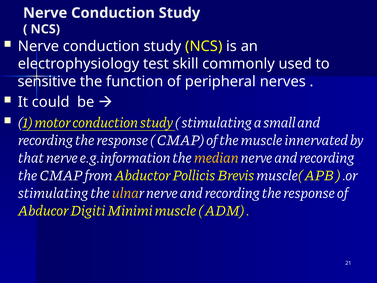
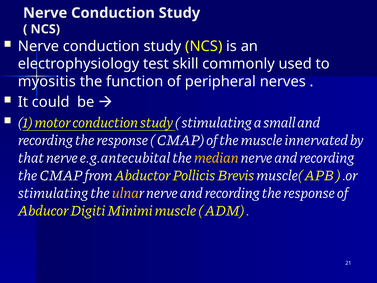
sensitive: sensitive -> myositis
e.g.information: e.g.information -> e.g.antecubital
